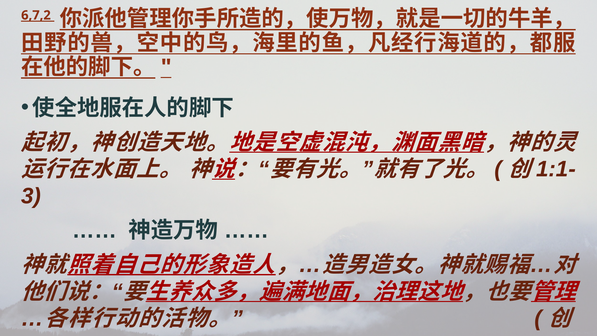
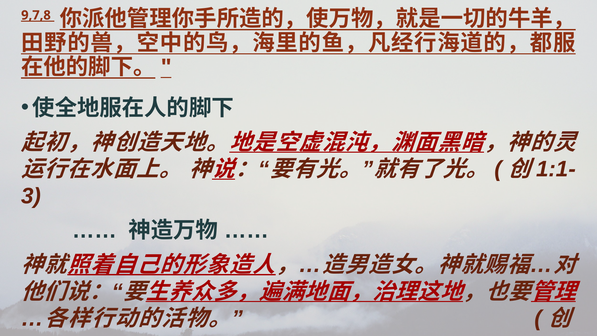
6,7,2: 6,7,2 -> 9,7,8
